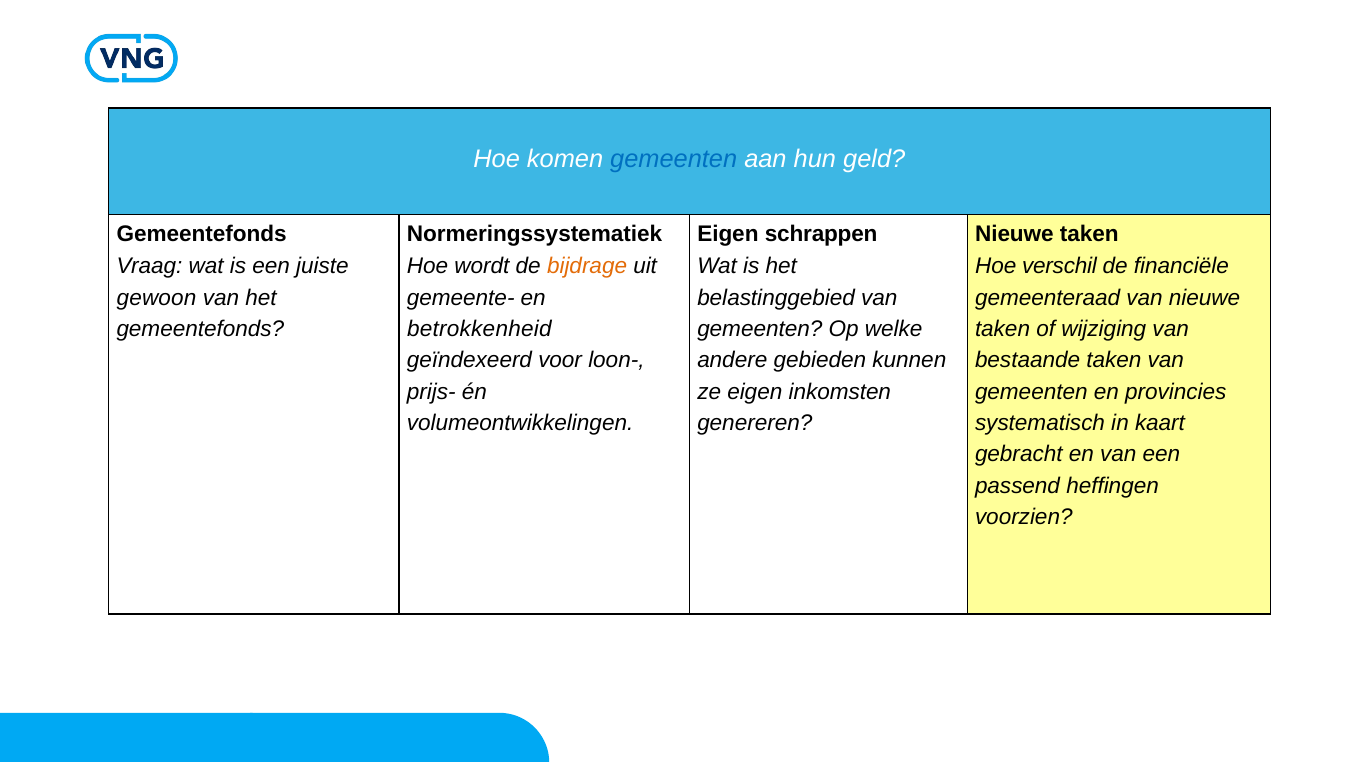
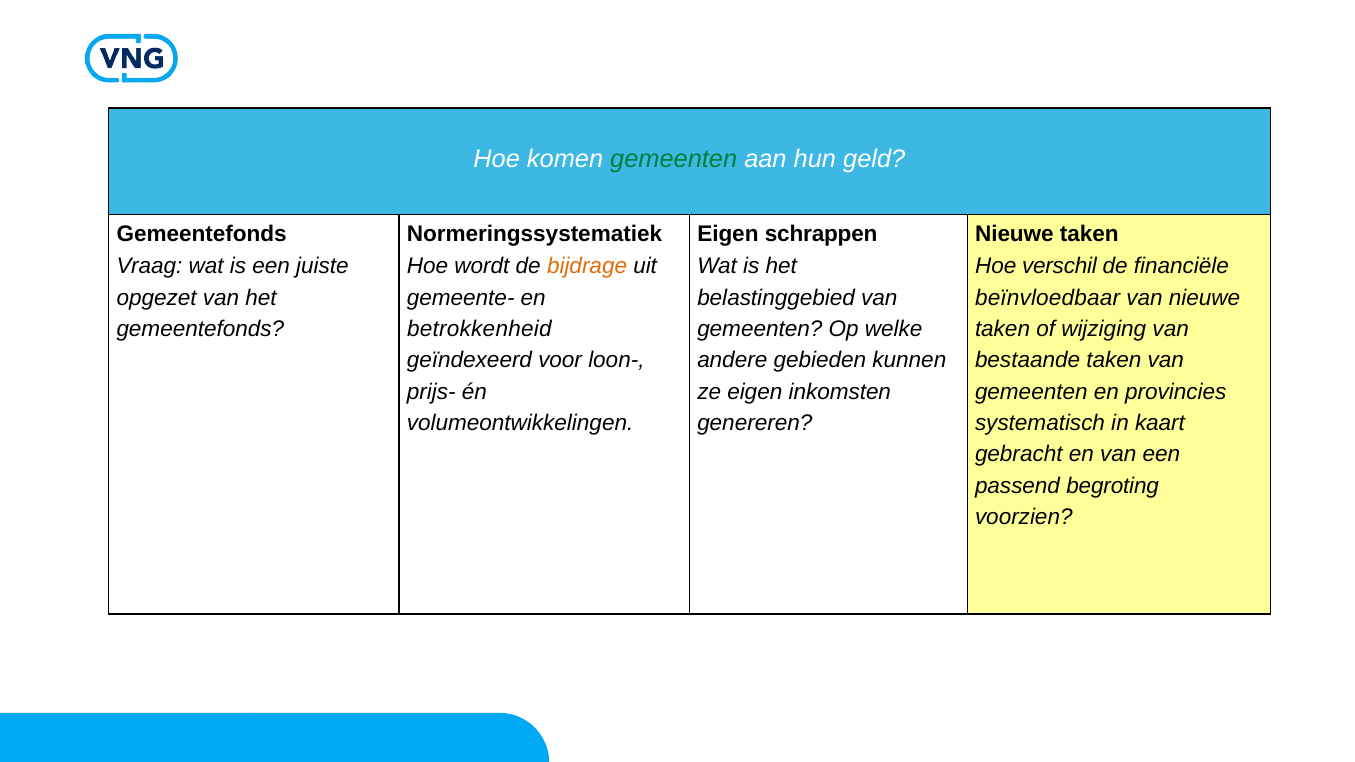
gemeenten at (674, 160) colour: blue -> green
gewoon: gewoon -> opgezet
gemeenteraad: gemeenteraad -> beïnvloedbaar
heffingen: heffingen -> begroting
